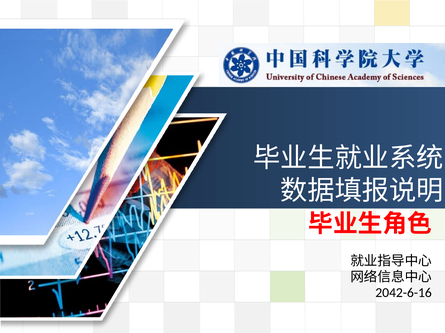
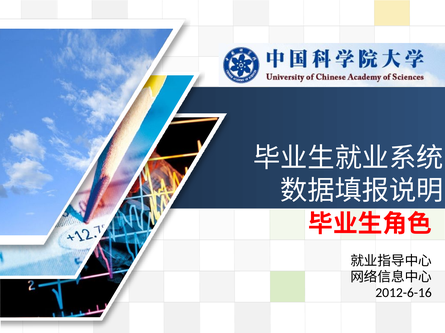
2042-6-16: 2042-6-16 -> 2012-6-16
